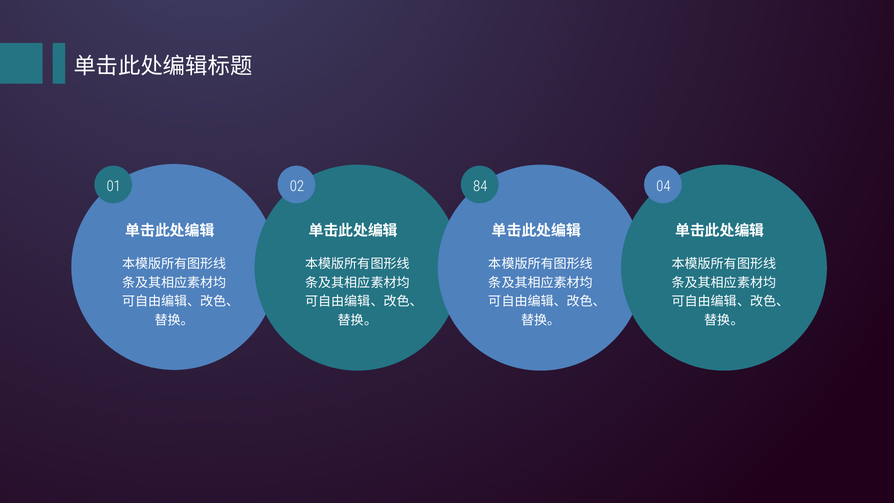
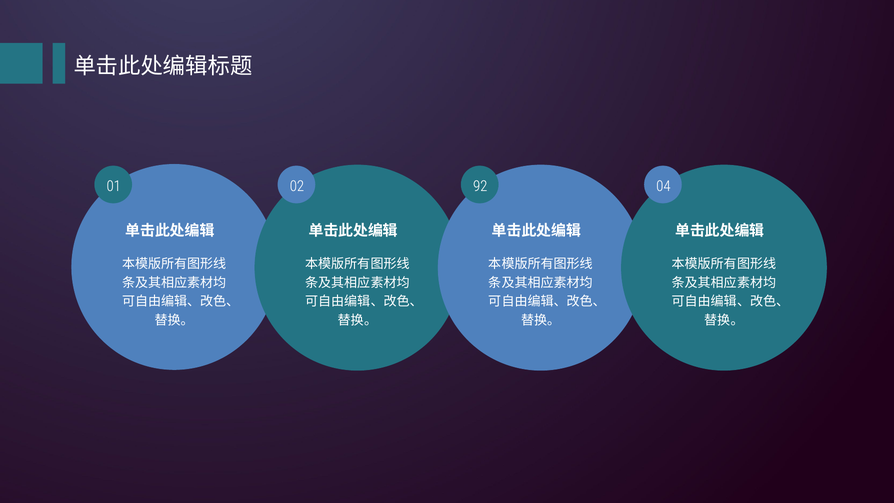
84: 84 -> 92
